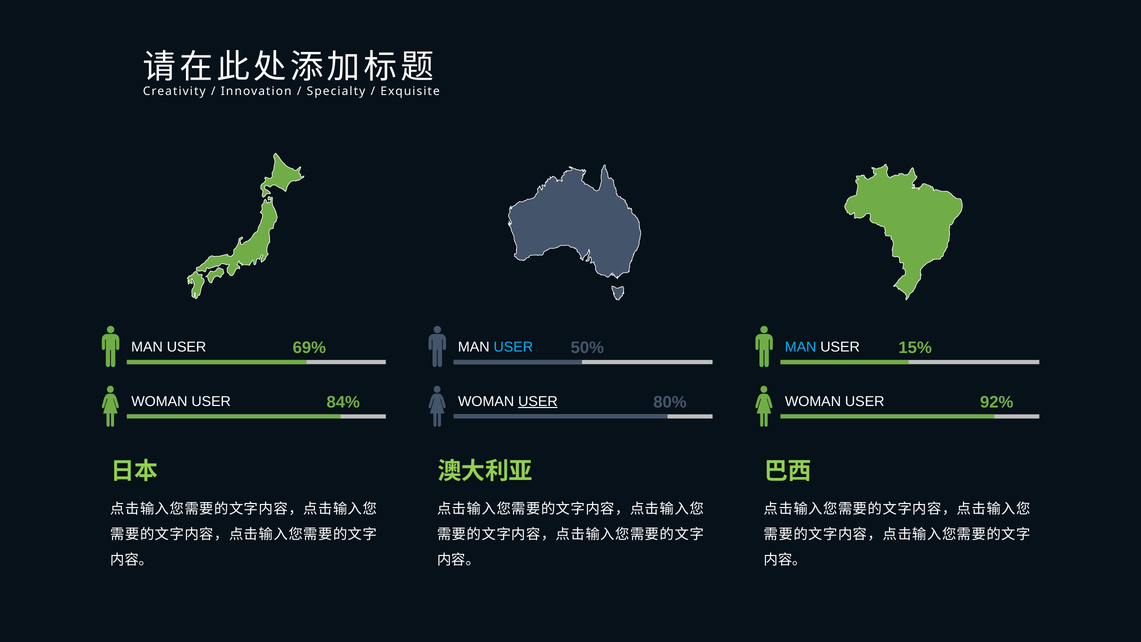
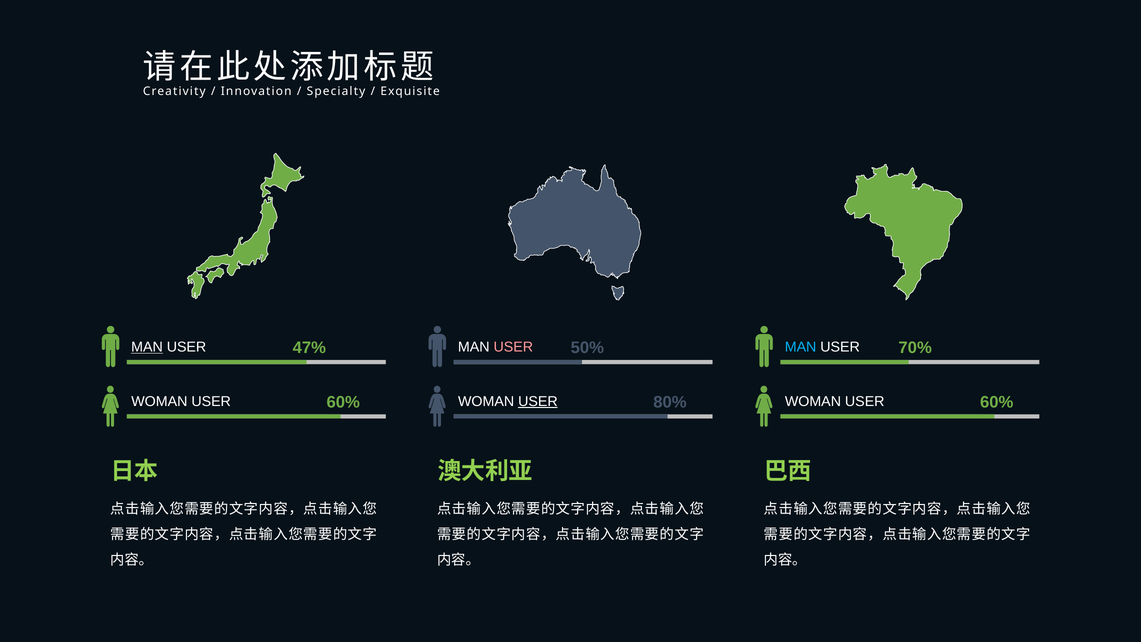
MAN at (147, 347) underline: none -> present
69%: 69% -> 47%
USER at (513, 347) colour: light blue -> pink
15%: 15% -> 70%
84% at (343, 402): 84% -> 60%
92% at (997, 402): 92% -> 60%
